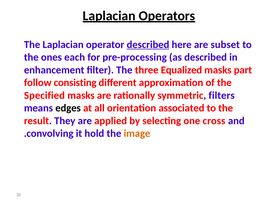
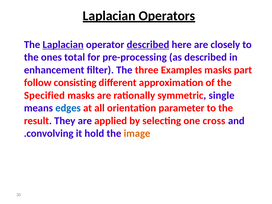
Laplacian at (63, 45) underline: none -> present
subset: subset -> closely
each: each -> total
Equalized: Equalized -> Examples
filters: filters -> single
edges colour: black -> blue
associated: associated -> parameter
